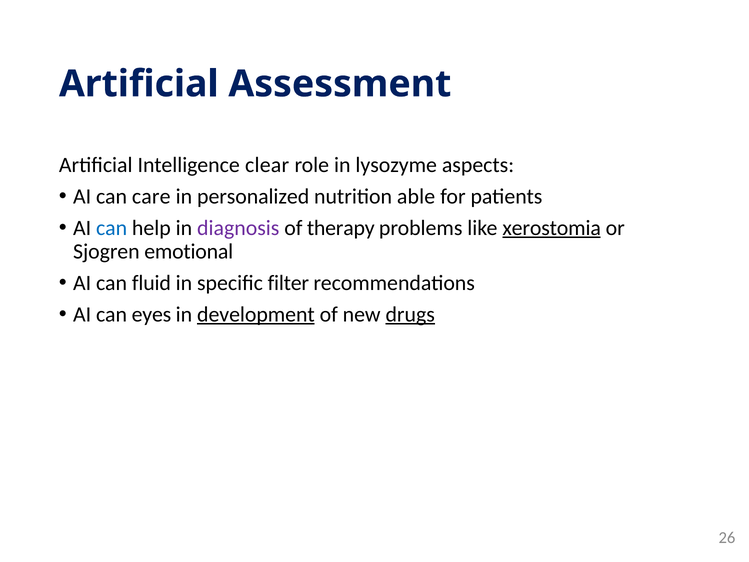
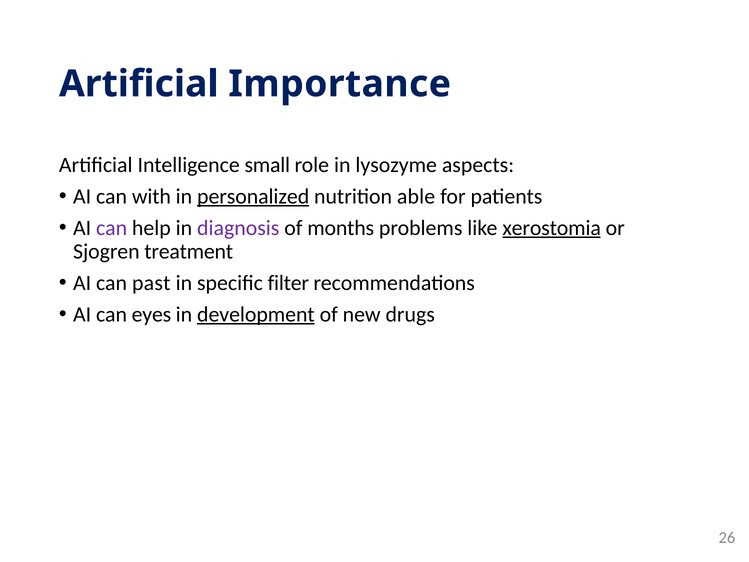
Assessment: Assessment -> Importance
clear: clear -> small
care: care -> with
personalized underline: none -> present
can at (112, 228) colour: blue -> purple
therapy: therapy -> months
emotional: emotional -> treatment
fluid: fluid -> past
drugs underline: present -> none
